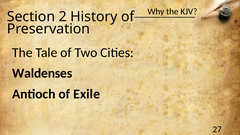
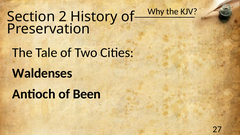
Exile: Exile -> Been
